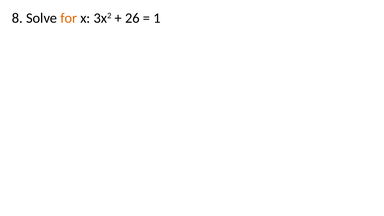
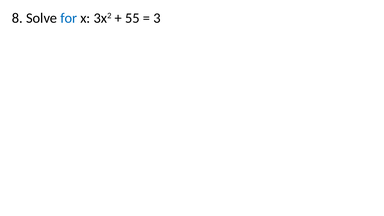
for colour: orange -> blue
26: 26 -> 55
1: 1 -> 3
